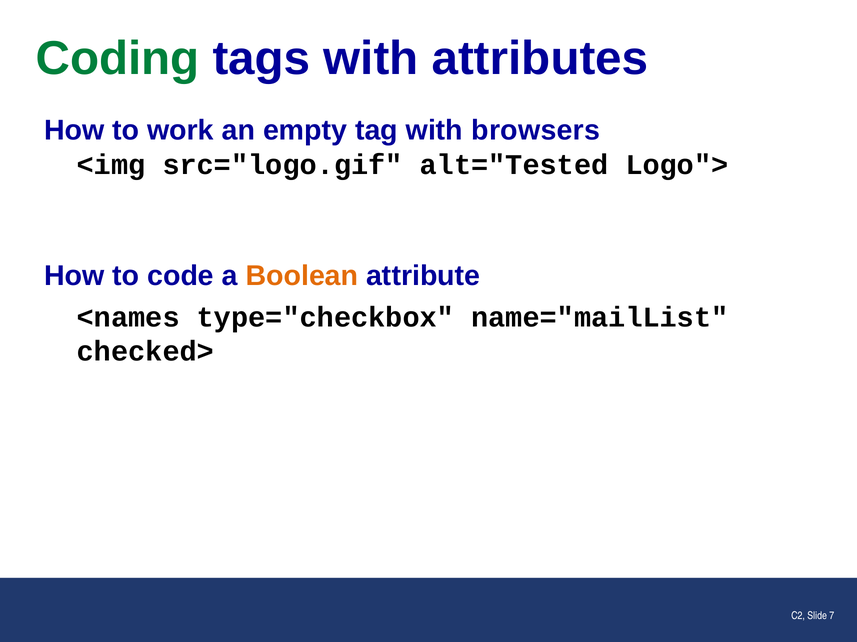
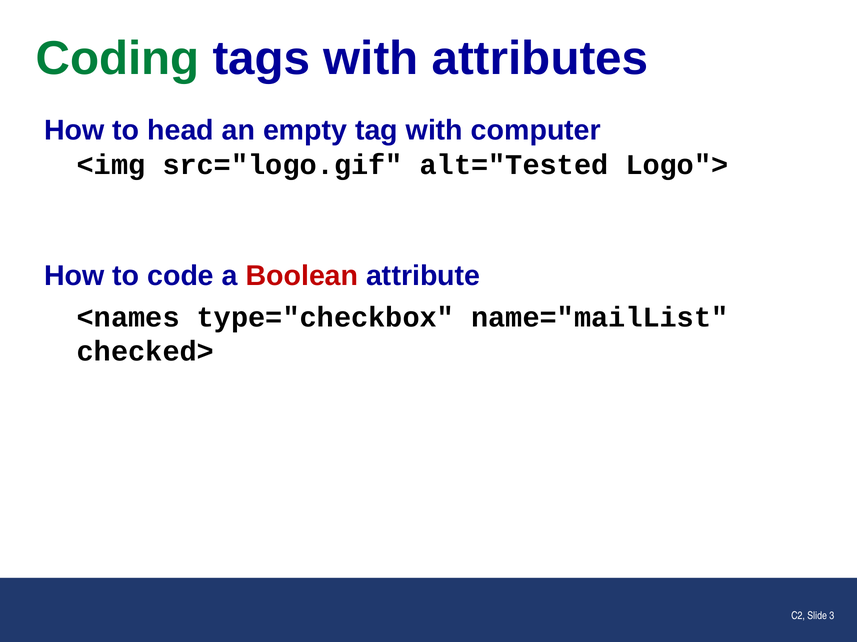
work: work -> head
browsers: browsers -> computer
Boolean colour: orange -> red
7: 7 -> 3
